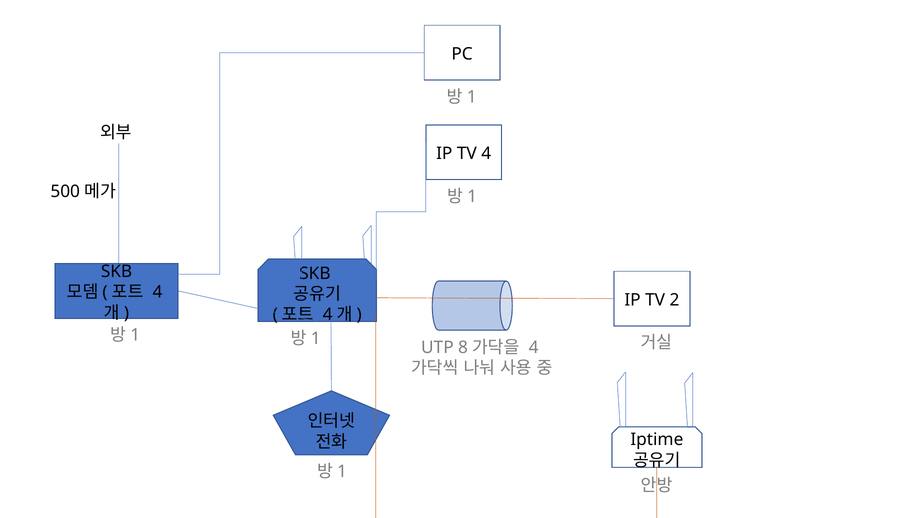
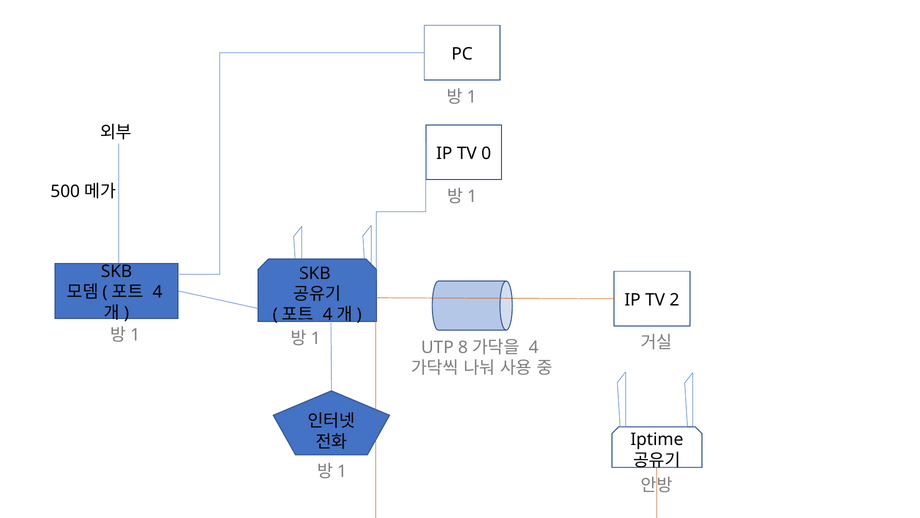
TV 4: 4 -> 0
